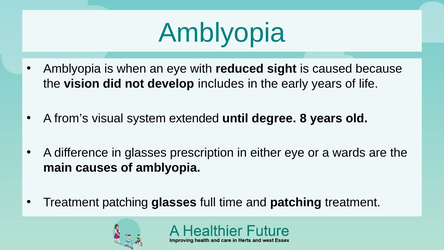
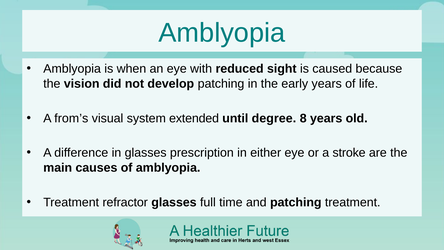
develop includes: includes -> patching
wards: wards -> stroke
Treatment patching: patching -> refractor
